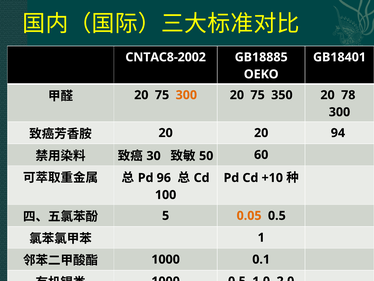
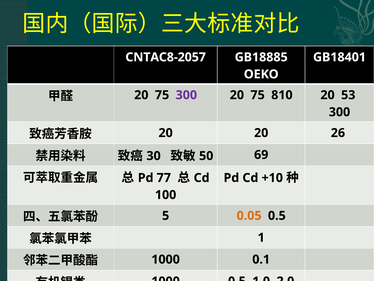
CNTAC8-2002: CNTAC8-2002 -> CNTAC8-2057
300 at (186, 95) colour: orange -> purple
350: 350 -> 810
78: 78 -> 53
94: 94 -> 26
60: 60 -> 69
96: 96 -> 77
